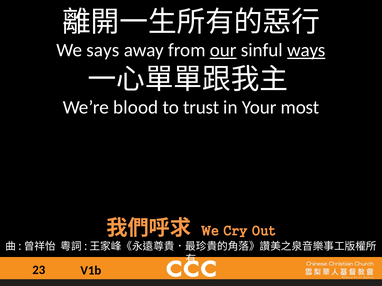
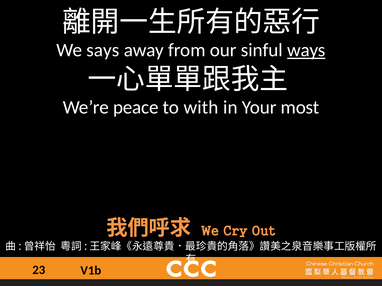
our underline: present -> none
blood: blood -> peace
trust: trust -> with
